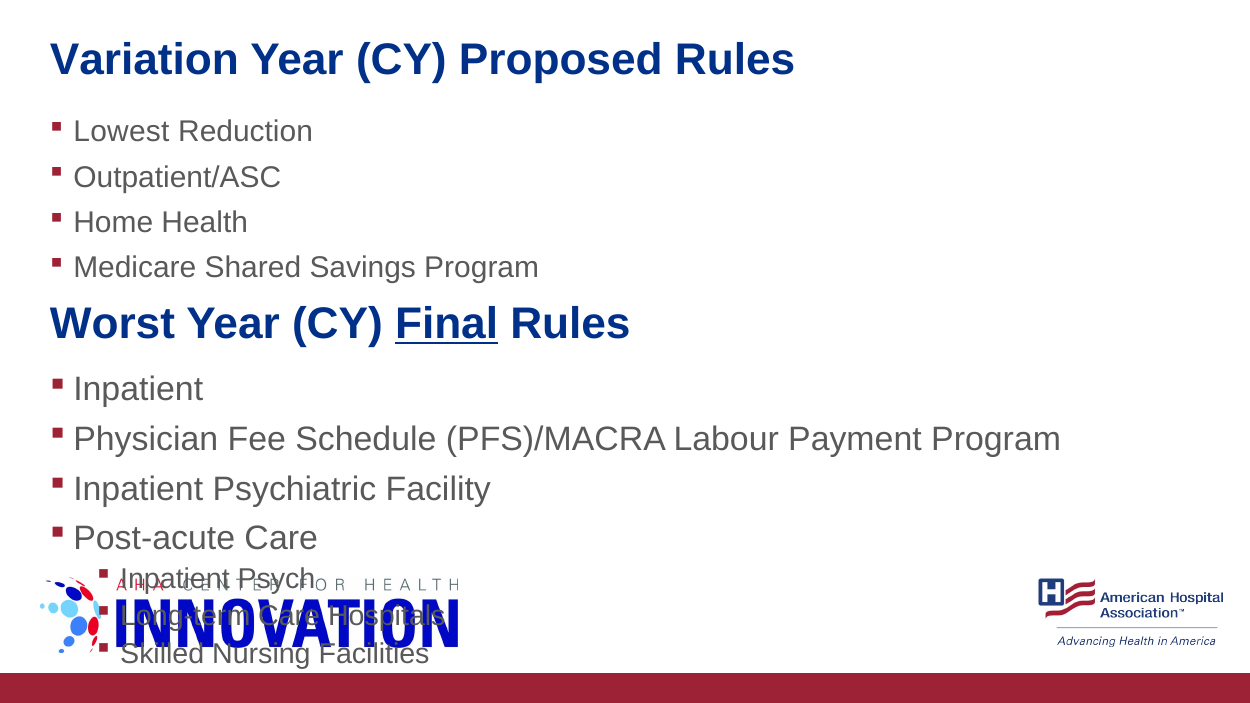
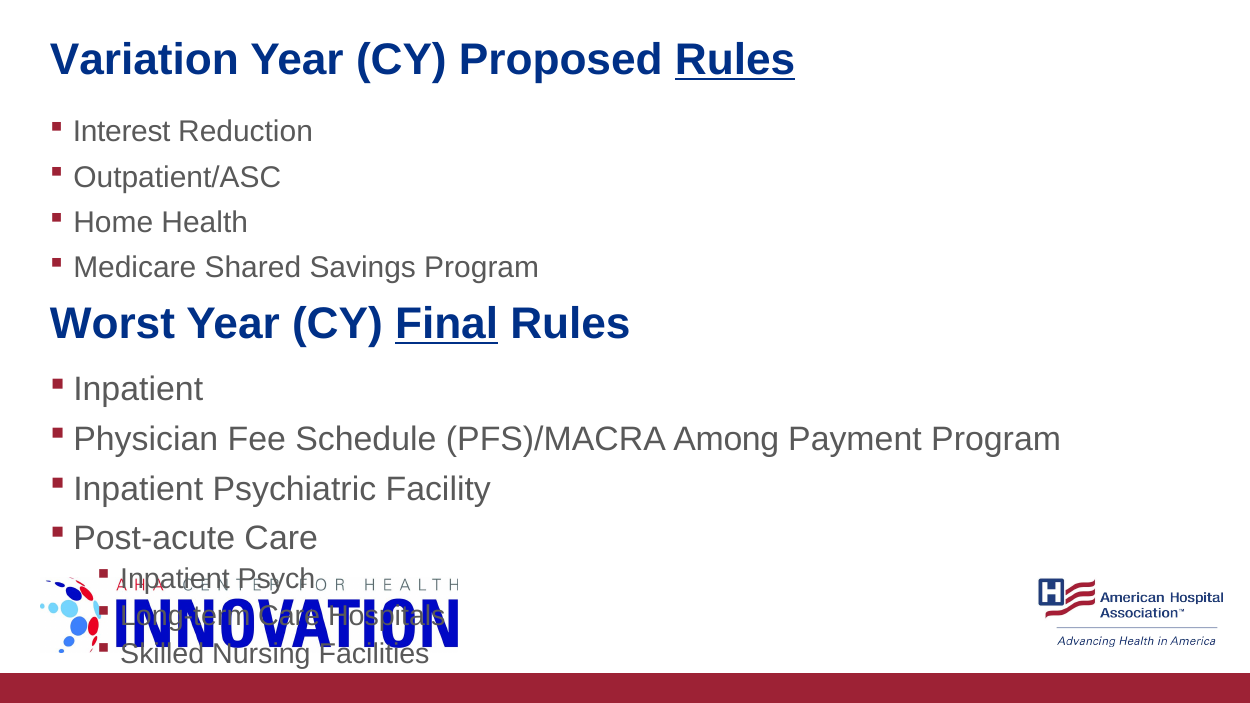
Rules at (735, 60) underline: none -> present
Lowest: Lowest -> Interest
Labour: Labour -> Among
